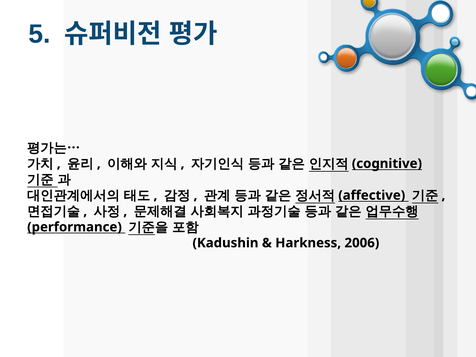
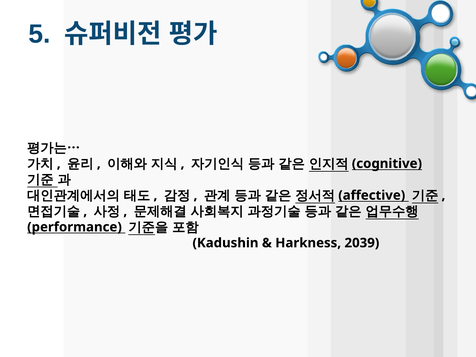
2006: 2006 -> 2039
